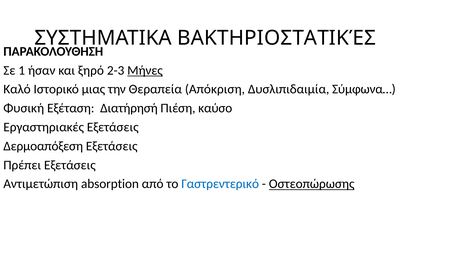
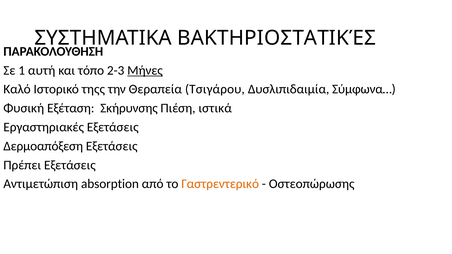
ήσαν: ήσαν -> αυτή
ξηρό: ξηρό -> τόπο
μιας: μιας -> τηςς
Απόκριση: Απόκριση -> Τσιγάρου
Διατήρησή: Διατήρησή -> Σκήρυνσης
καύσο: καύσο -> ιστικά
Γαστρεντερικό colour: blue -> orange
Οστεοπώρωσης underline: present -> none
